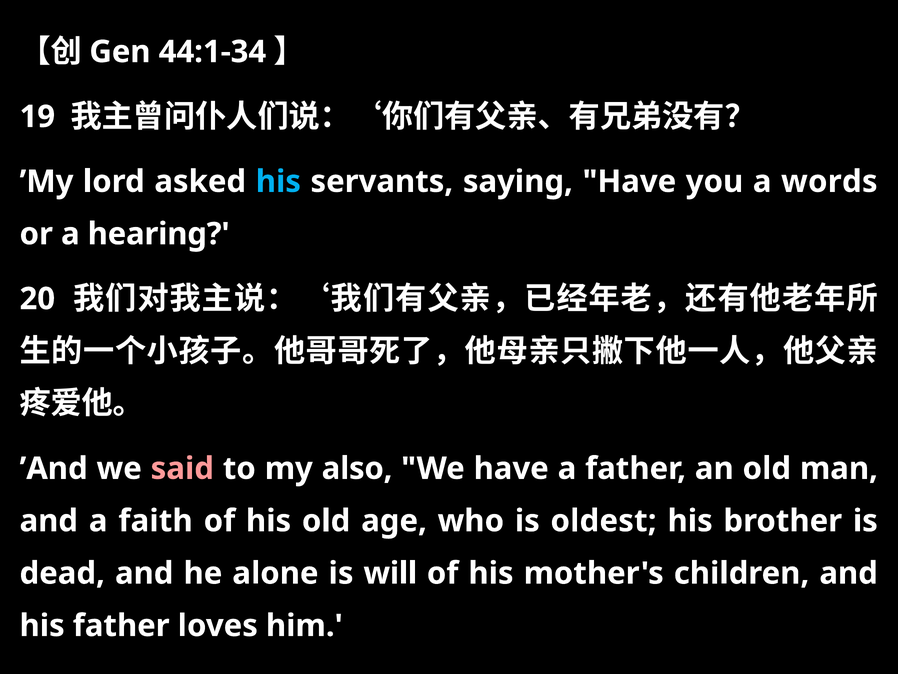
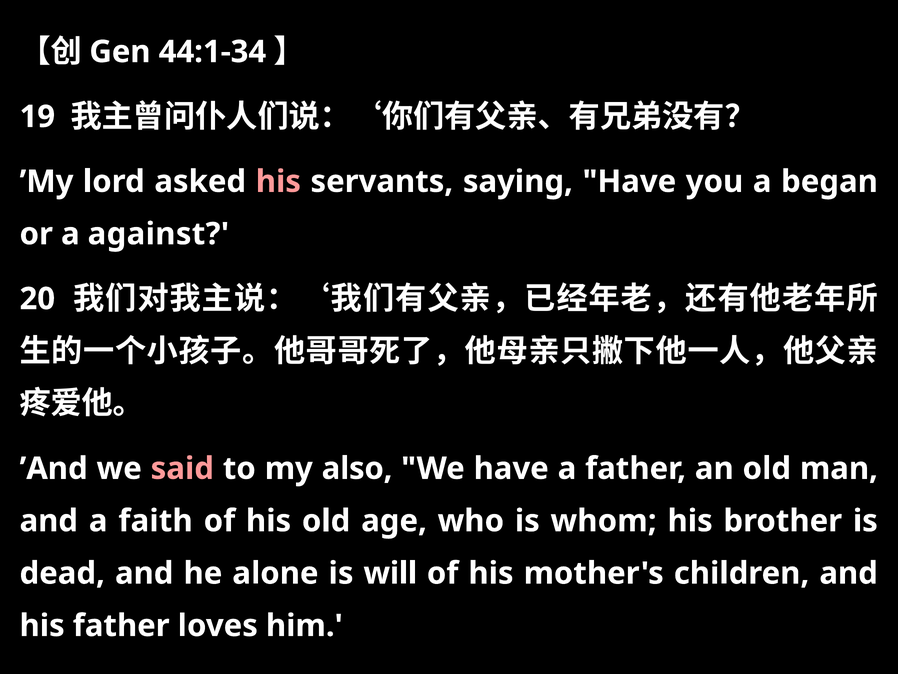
his at (278, 181) colour: light blue -> pink
words: words -> began
hearing: hearing -> against
oldest: oldest -> whom
